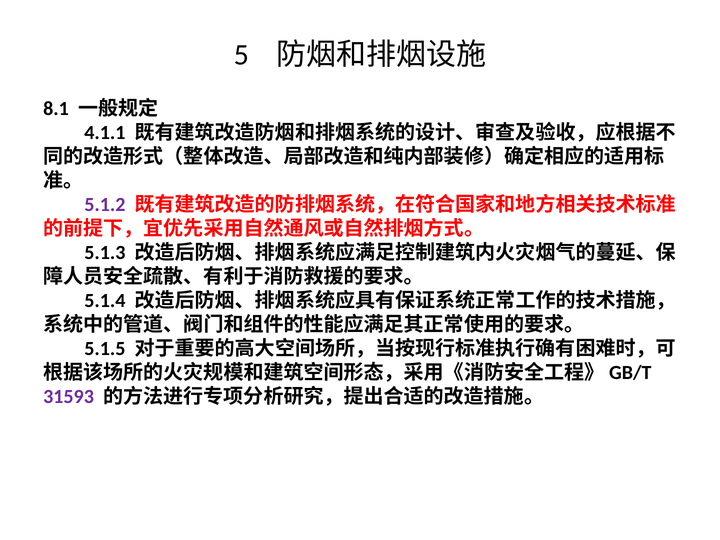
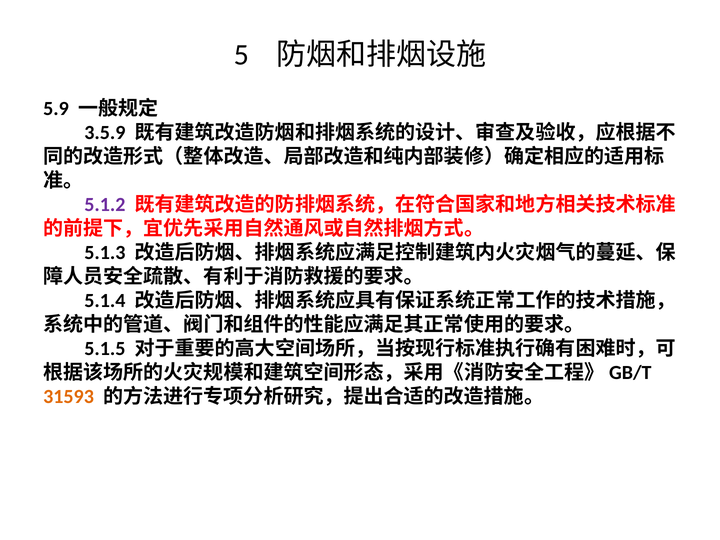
8.1: 8.1 -> 5.9
4.1.1: 4.1.1 -> 3.5.9
31593 colour: purple -> orange
